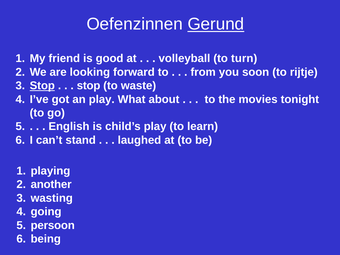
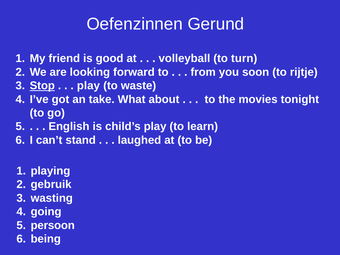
Gerund underline: present -> none
stop at (89, 86): stop -> play
an play: play -> take
another: another -> gebruik
